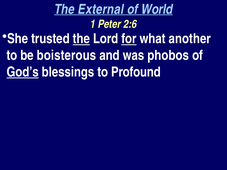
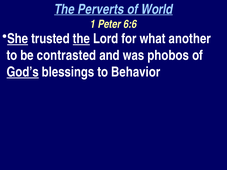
External: External -> Perverts
2:6: 2:6 -> 6:6
She underline: none -> present
for underline: present -> none
boisterous: boisterous -> contrasted
Profound: Profound -> Behavior
